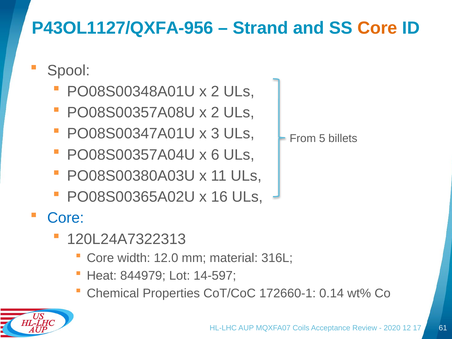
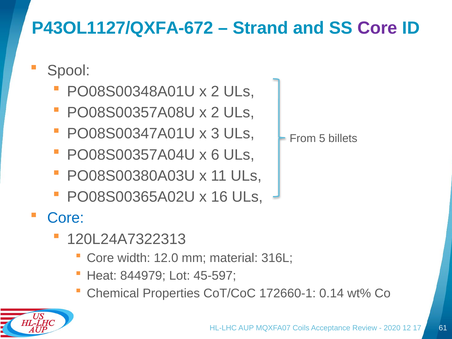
P43OL1127/QXFA-956: P43OL1127/QXFA-956 -> P43OL1127/QXFA-672
Core at (377, 28) colour: orange -> purple
14-597: 14-597 -> 45-597
